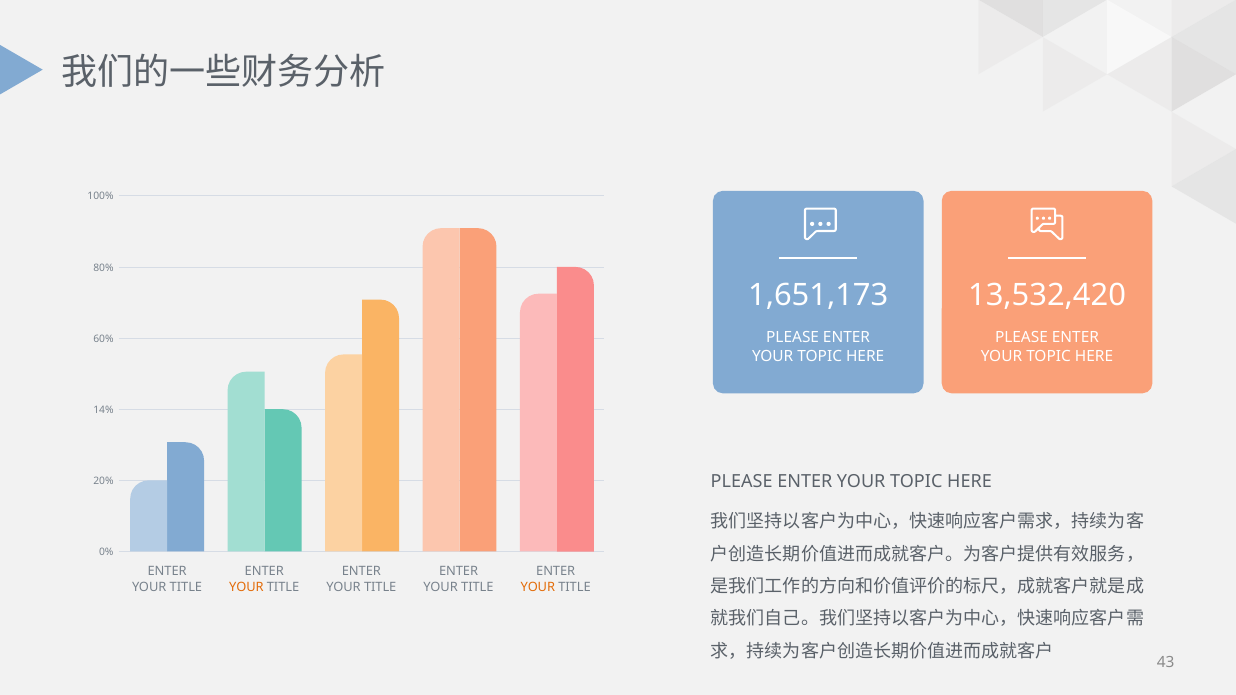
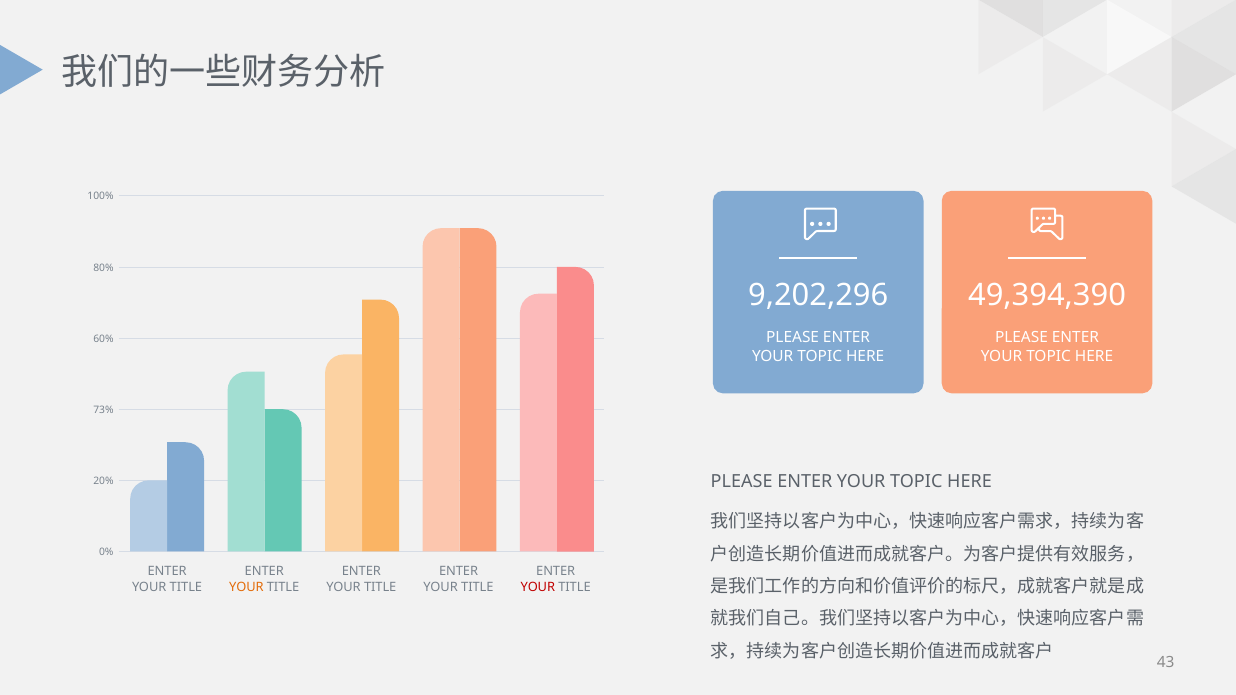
1,651,173: 1,651,173 -> 9,202,296
13,532,420: 13,532,420 -> 49,394,390
14%: 14% -> 73%
YOUR at (538, 587) colour: orange -> red
